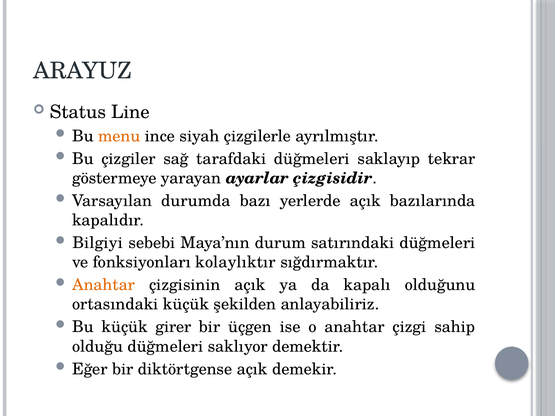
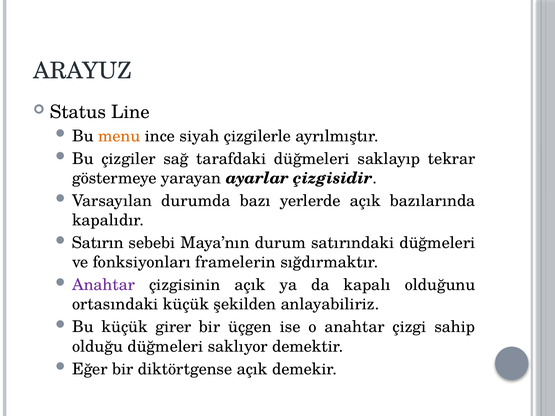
Bilgiyi: Bilgiyi -> Satırın
kolaylıktır: kolaylıktır -> framelerin
Anahtar at (104, 285) colour: orange -> purple
